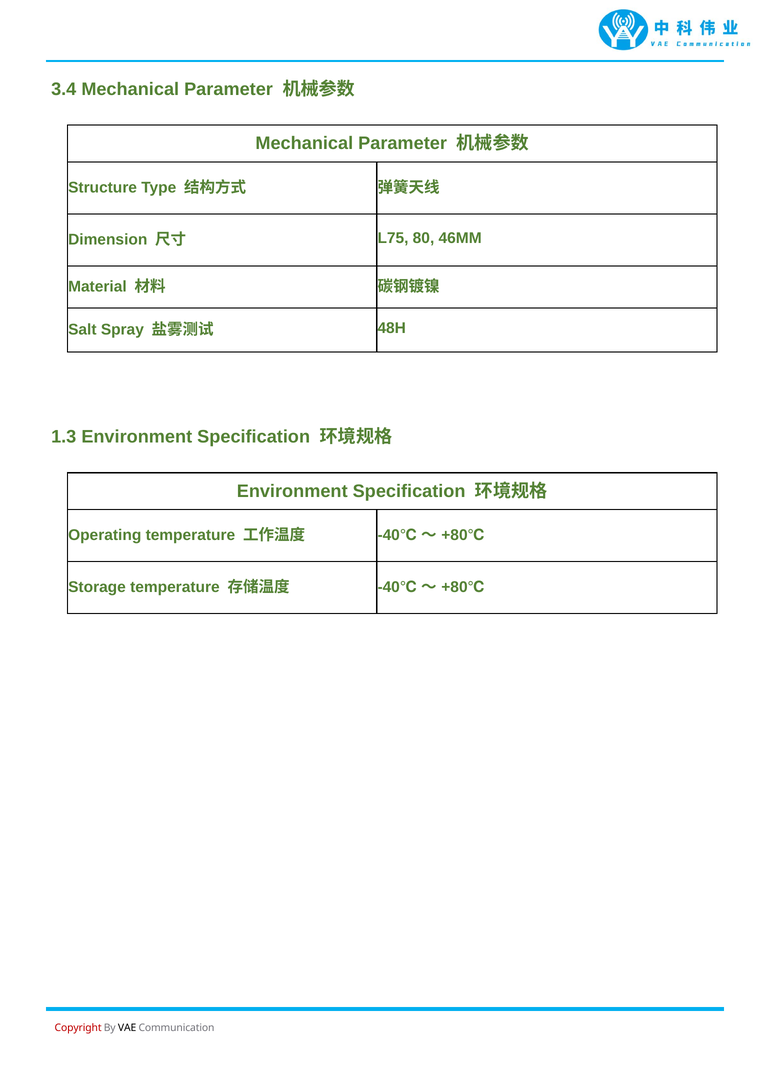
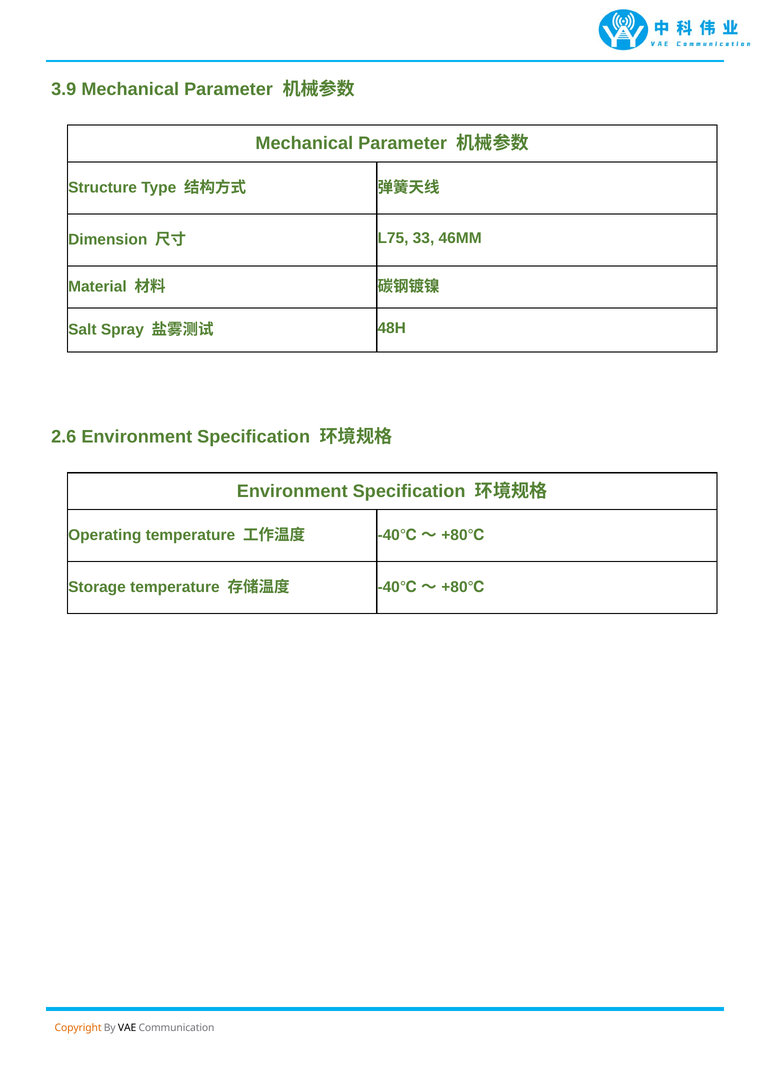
3.4: 3.4 -> 3.9
80: 80 -> 33
1.3: 1.3 -> 2.6
Copyright colour: red -> orange
